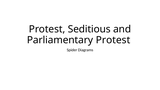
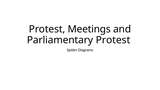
Seditious: Seditious -> Meetings
